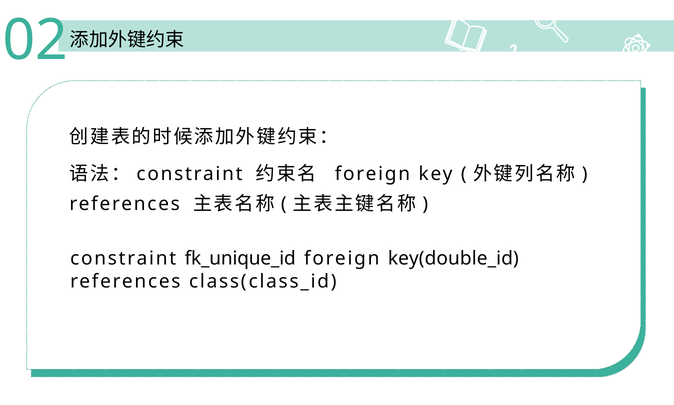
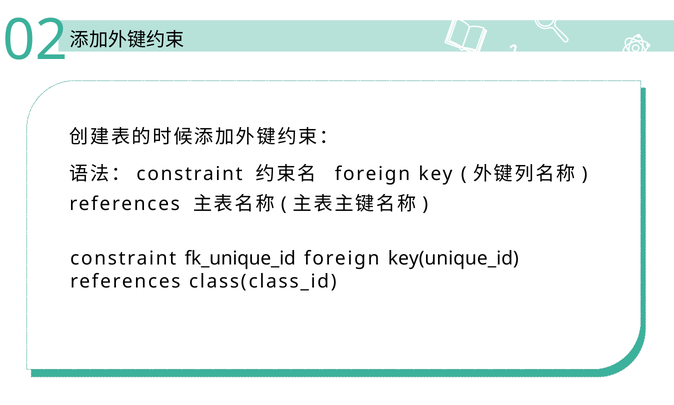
key(double_id: key(double_id -> key(unique_id
